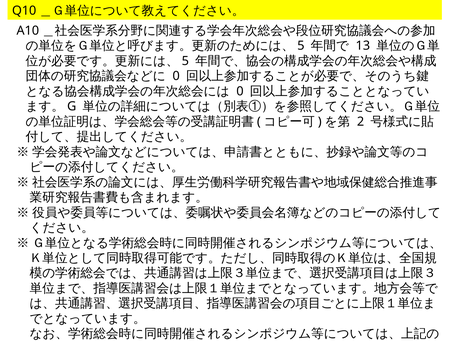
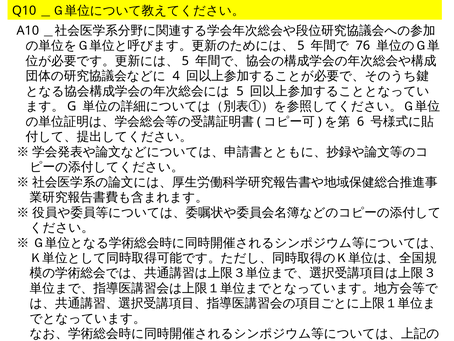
13: 13 -> 76
0 at (176, 76): 0 -> 4
0 at (240, 91): 0 -> 5
2: 2 -> 6
